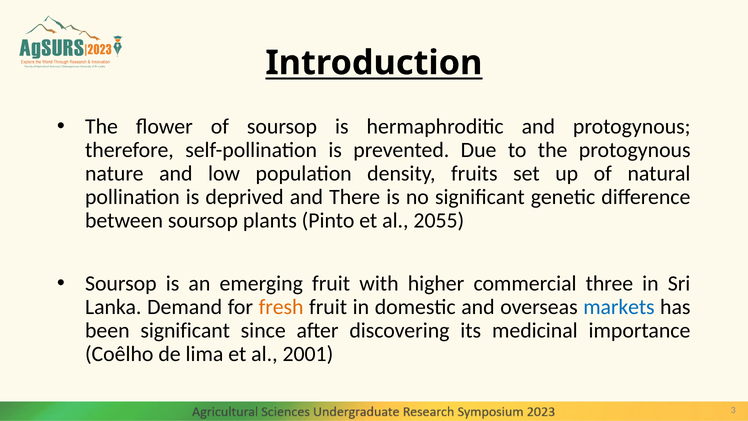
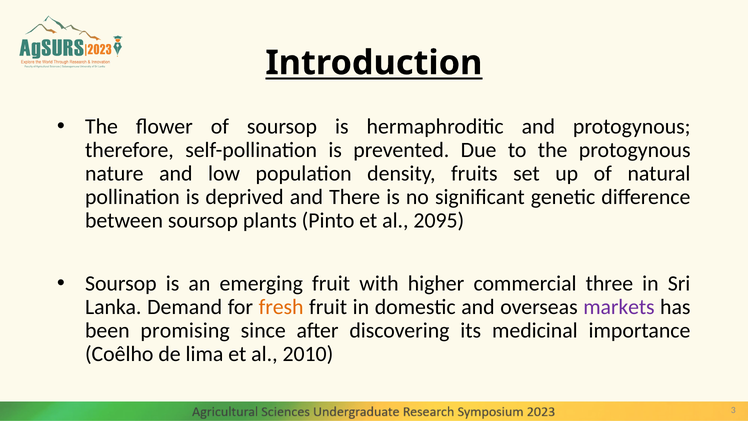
2055: 2055 -> 2095
markets colour: blue -> purple
been significant: significant -> promising
2001: 2001 -> 2010
